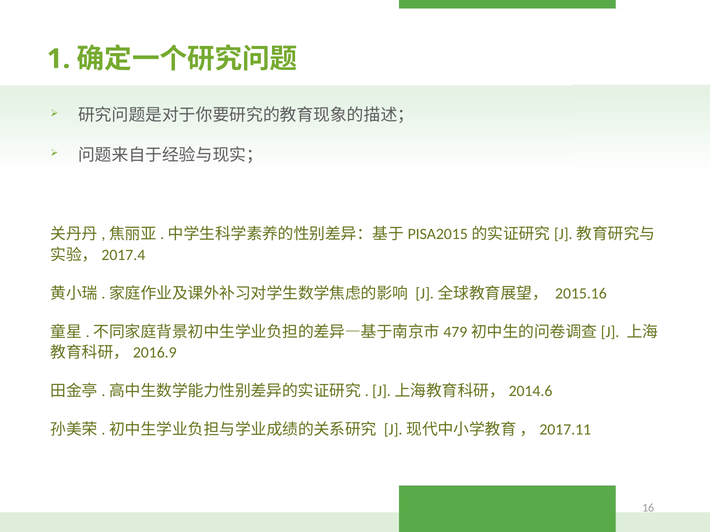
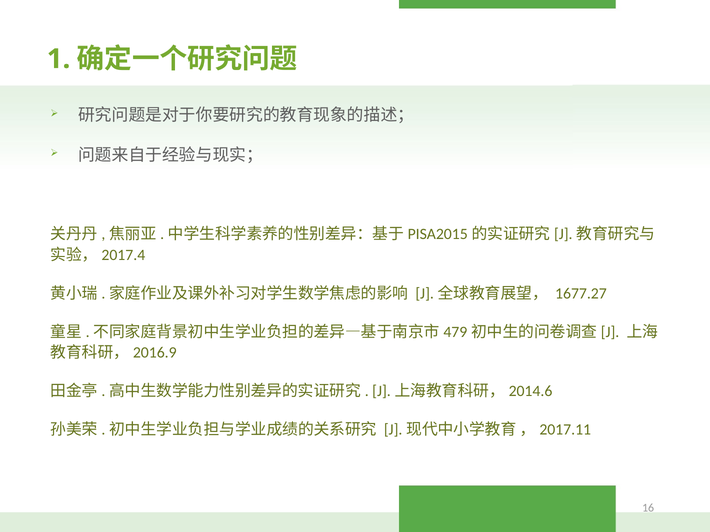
2015.16: 2015.16 -> 1677.27
